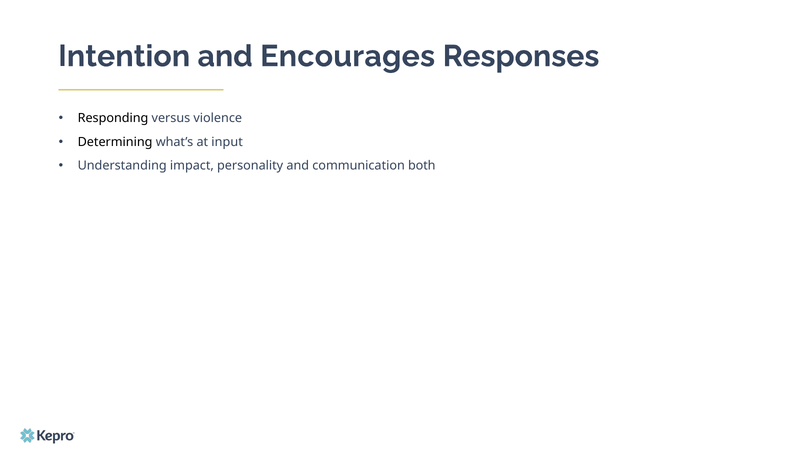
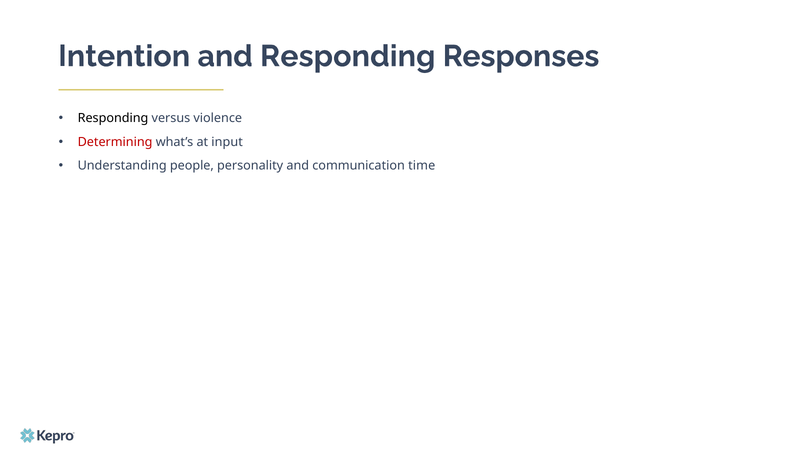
and Encourages: Encourages -> Responding
Determining colour: black -> red
impact: impact -> people
both: both -> time
